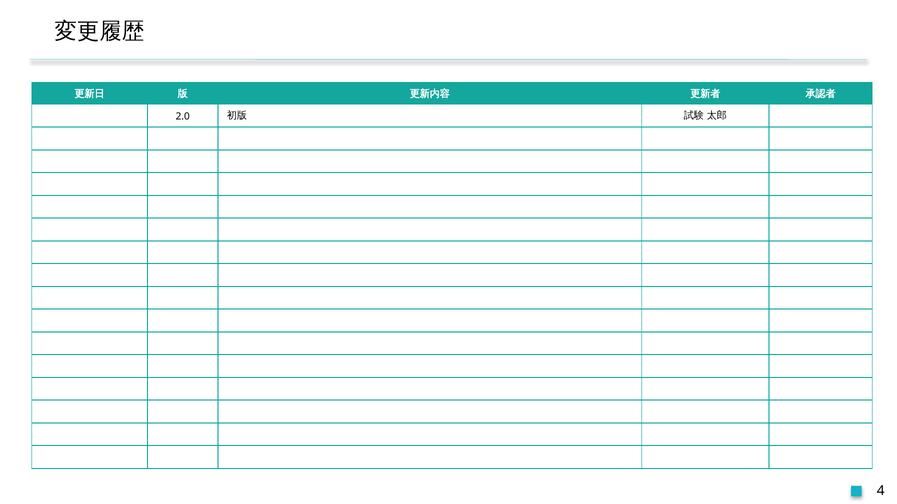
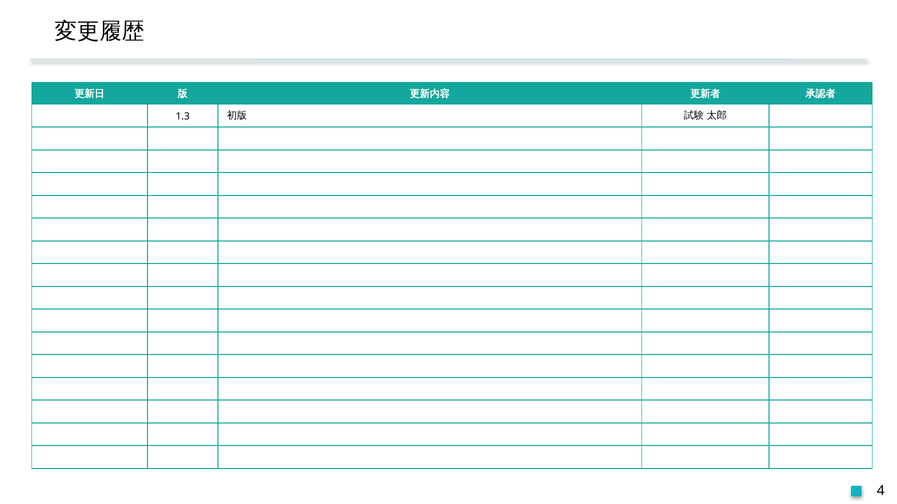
2.0: 2.0 -> 1.3
